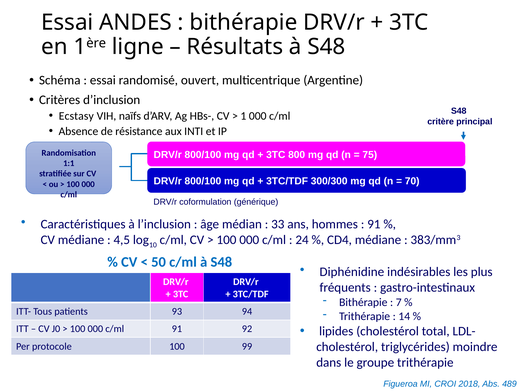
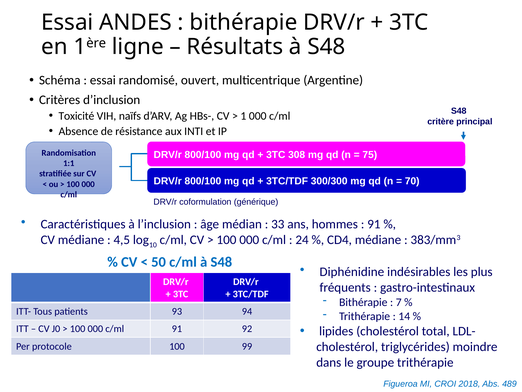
Ecstasy: Ecstasy -> Toxicité
800: 800 -> 308
